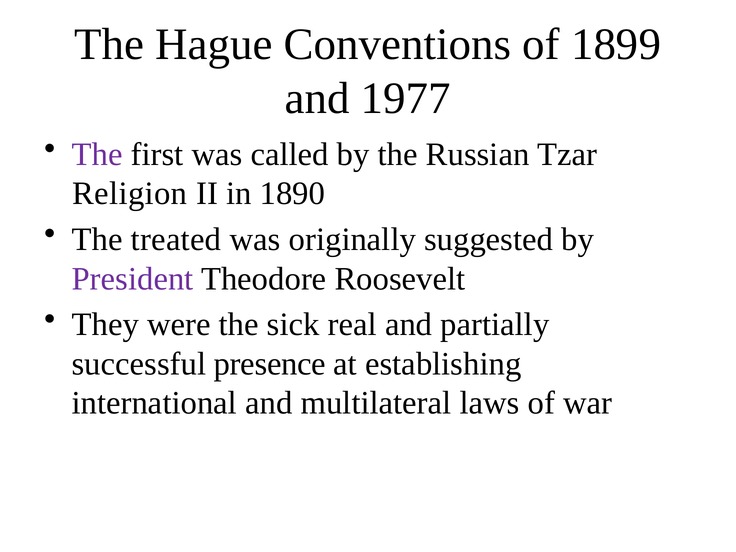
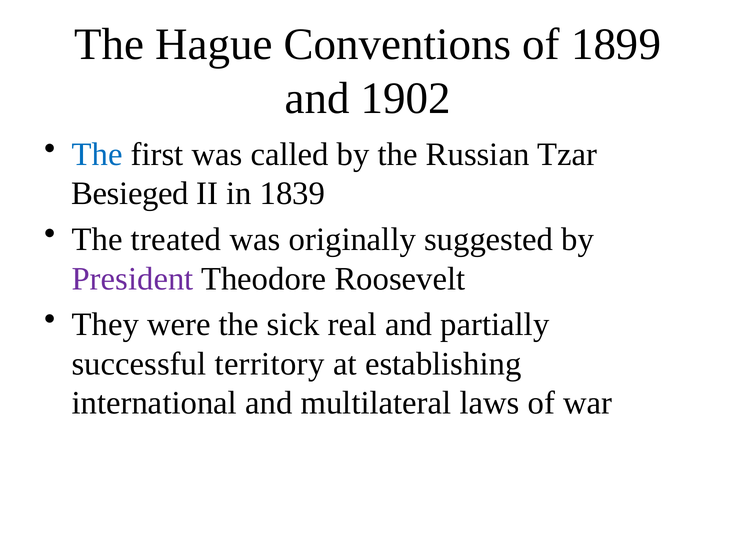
1977: 1977 -> 1902
The at (97, 154) colour: purple -> blue
Religion: Religion -> Besieged
1890: 1890 -> 1839
presence: presence -> territory
